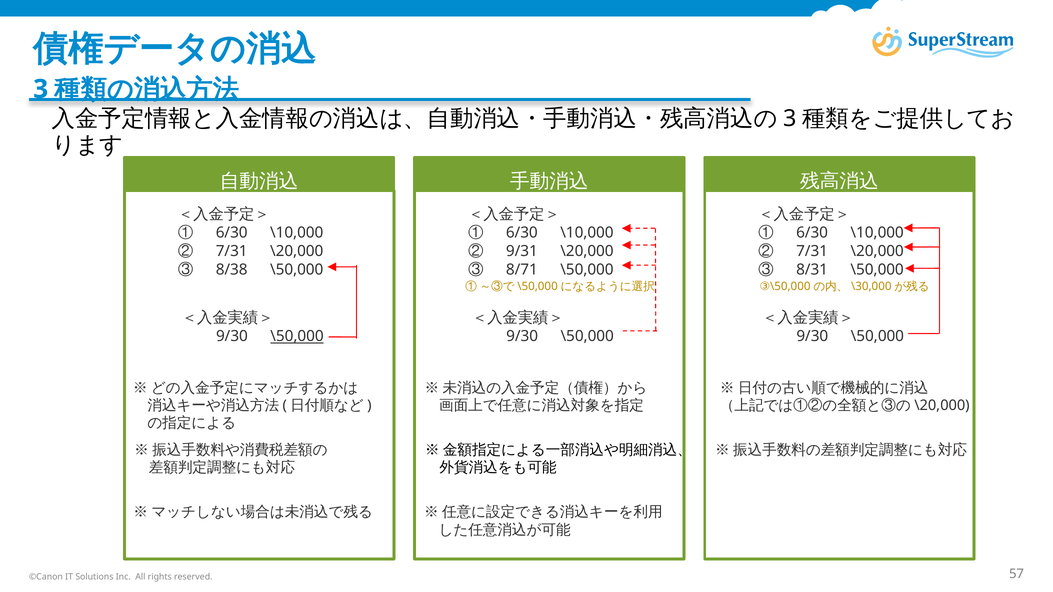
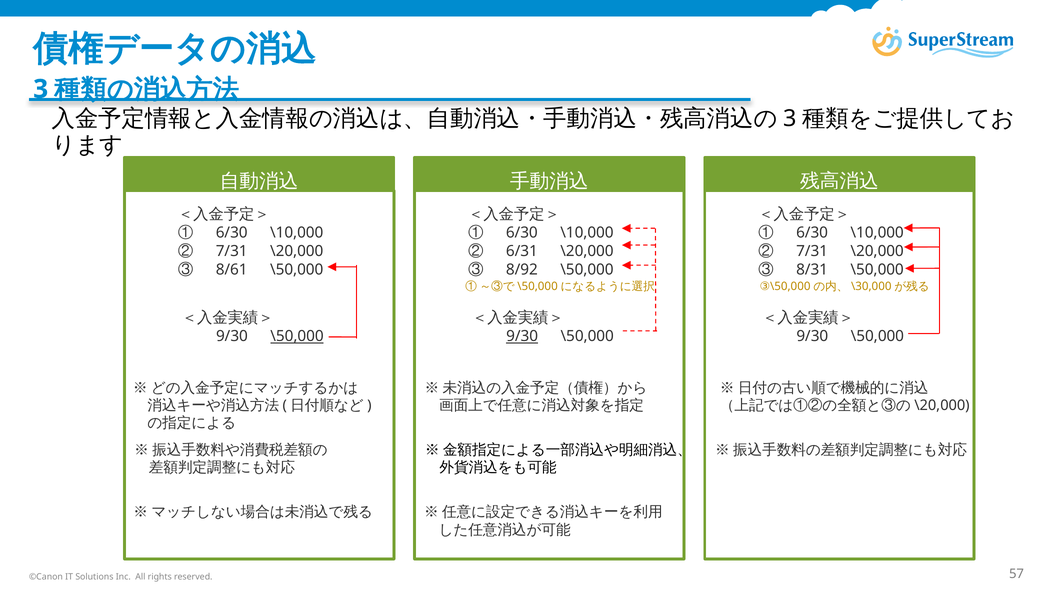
9/31: 9/31 -> 6/31
8/38: 8/38 -> 8/61
8/71: 8/71 -> 8/92
9/30 at (522, 336) underline: none -> present
